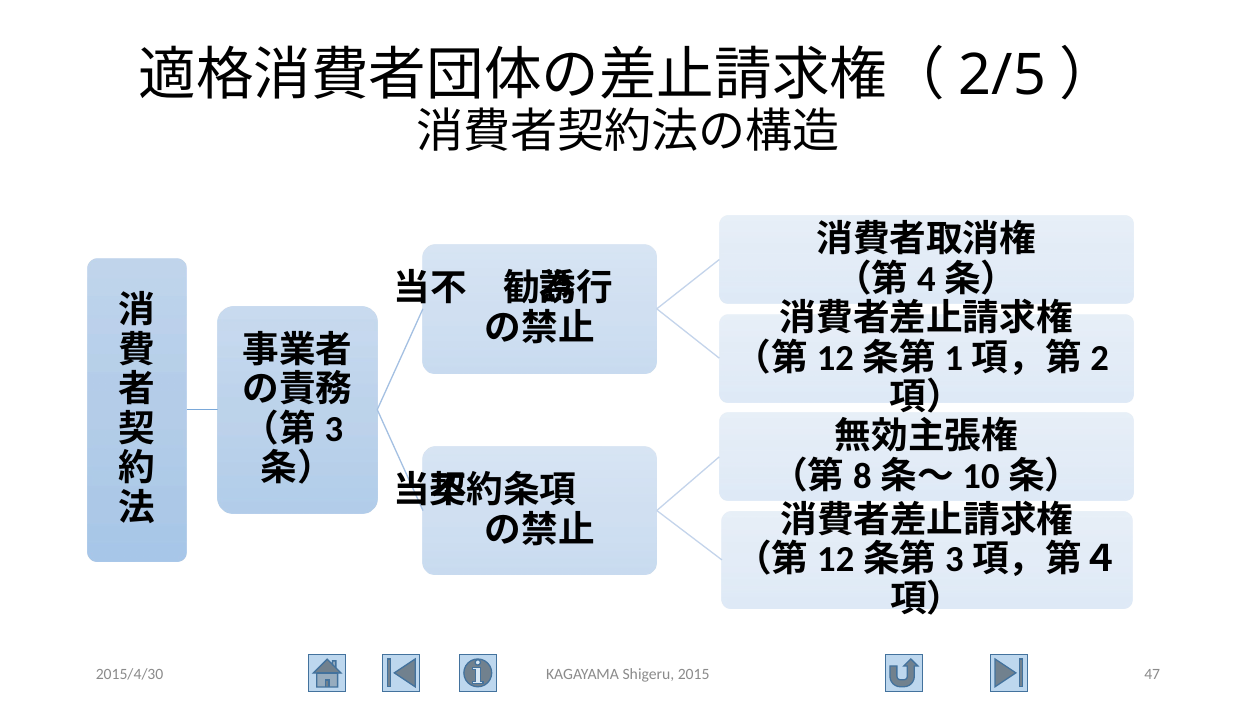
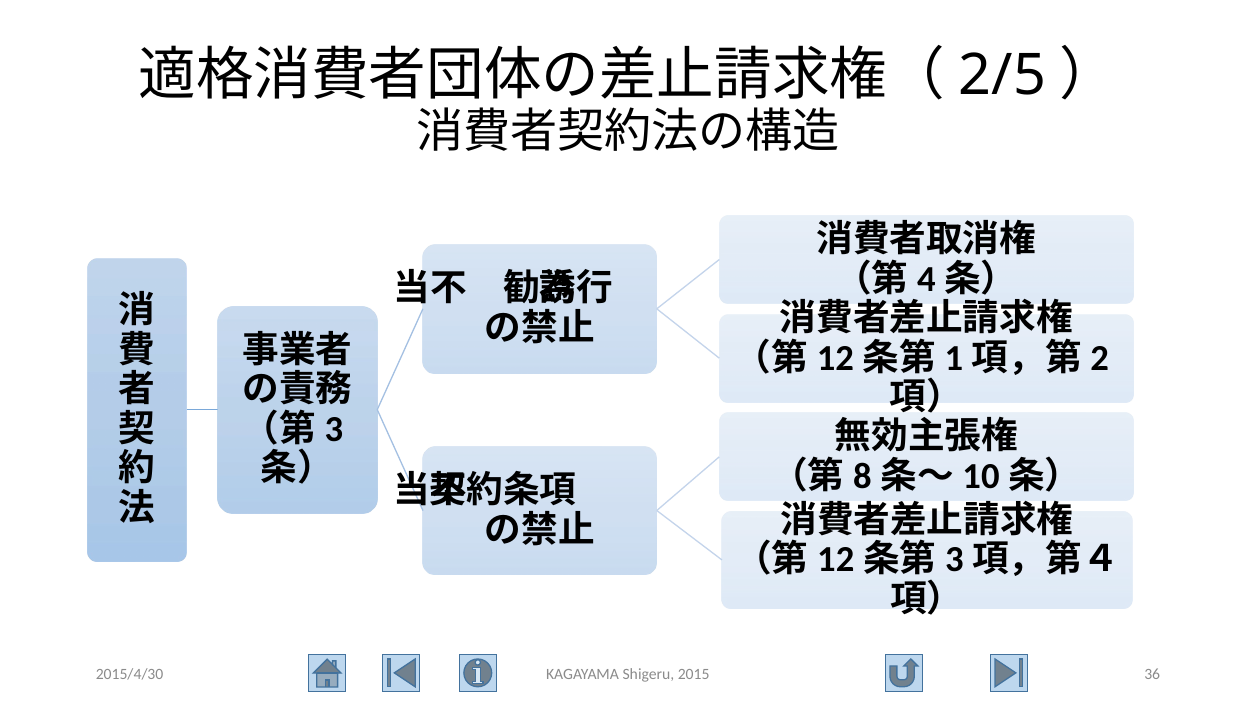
47: 47 -> 36
